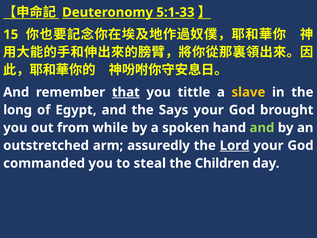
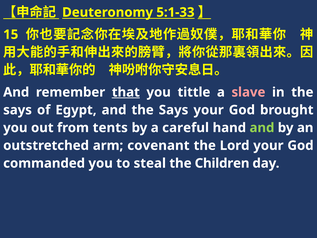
slave colour: yellow -> pink
long at (18, 110): long -> says
while: while -> tents
spoken: spoken -> careful
assuredly: assuredly -> covenant
Lord underline: present -> none
